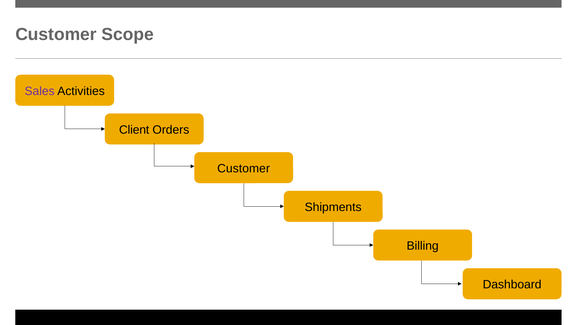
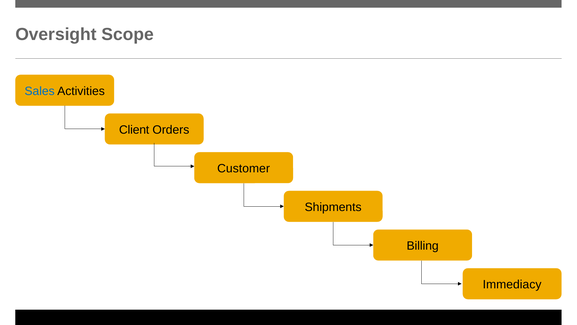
Customer at (56, 34): Customer -> Oversight
Sales colour: purple -> blue
Dashboard: Dashboard -> Immediacy
